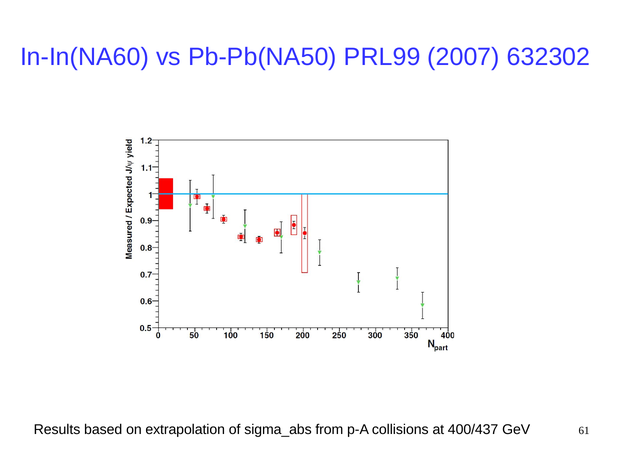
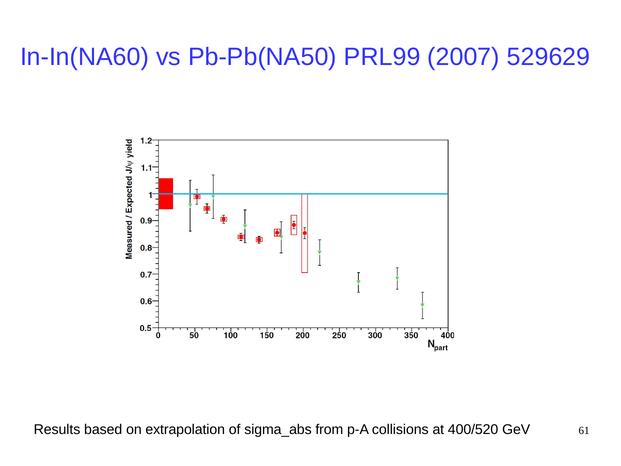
632302: 632302 -> 529629
400/437: 400/437 -> 400/520
